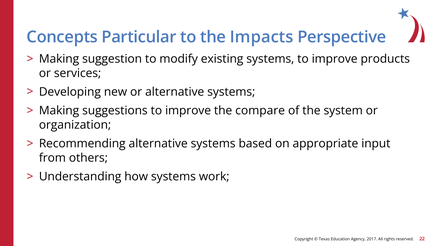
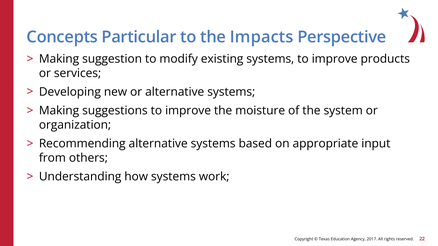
compare: compare -> moisture
